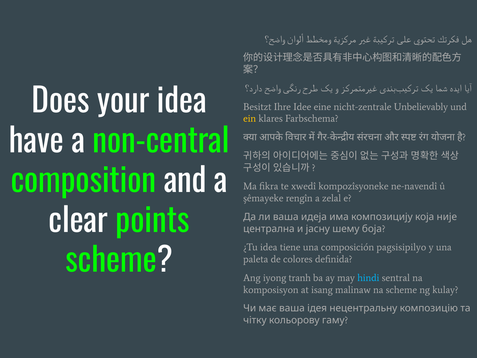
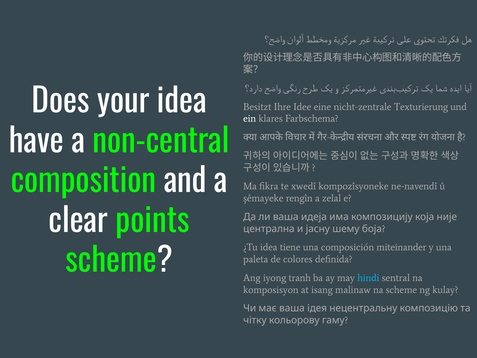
Unbelievably: Unbelievably -> Texturierung
ein colour: yellow -> white
pagsisipilyo: pagsisipilyo -> miteinander
